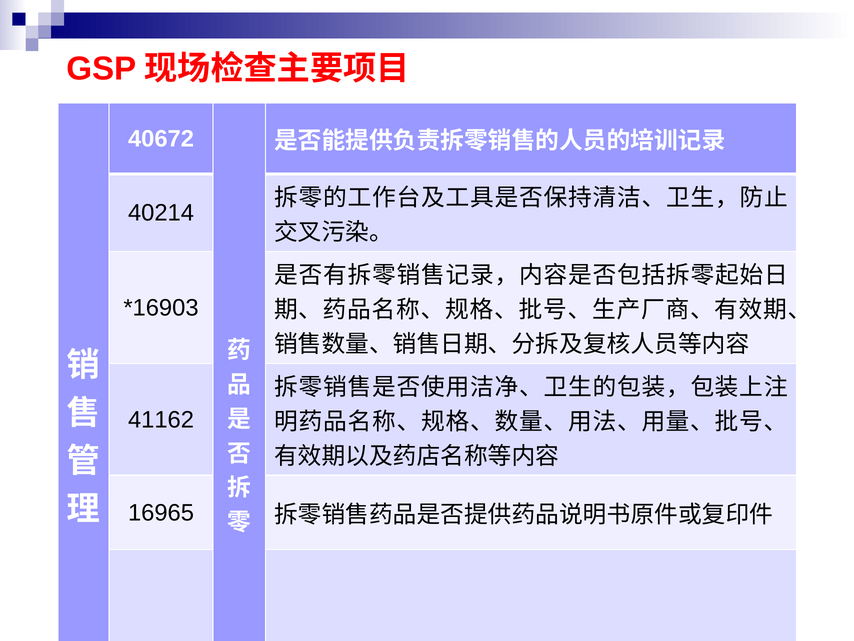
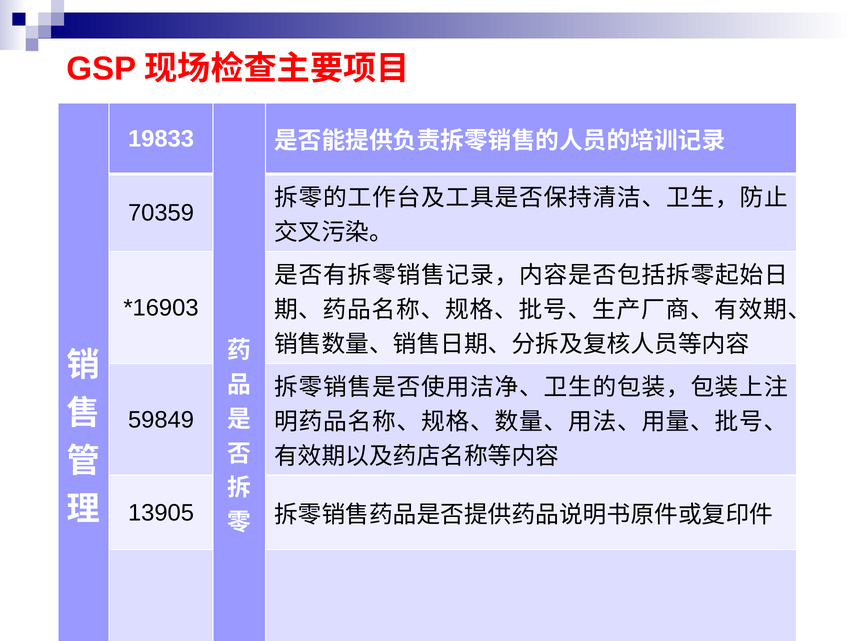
40672: 40672 -> 19833
40214: 40214 -> 70359
41162: 41162 -> 59849
16965: 16965 -> 13905
